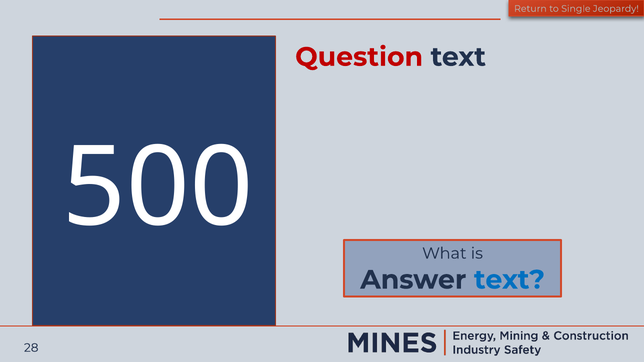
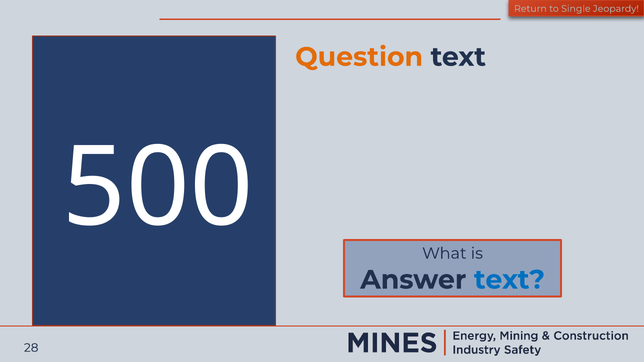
Question colour: red -> orange
